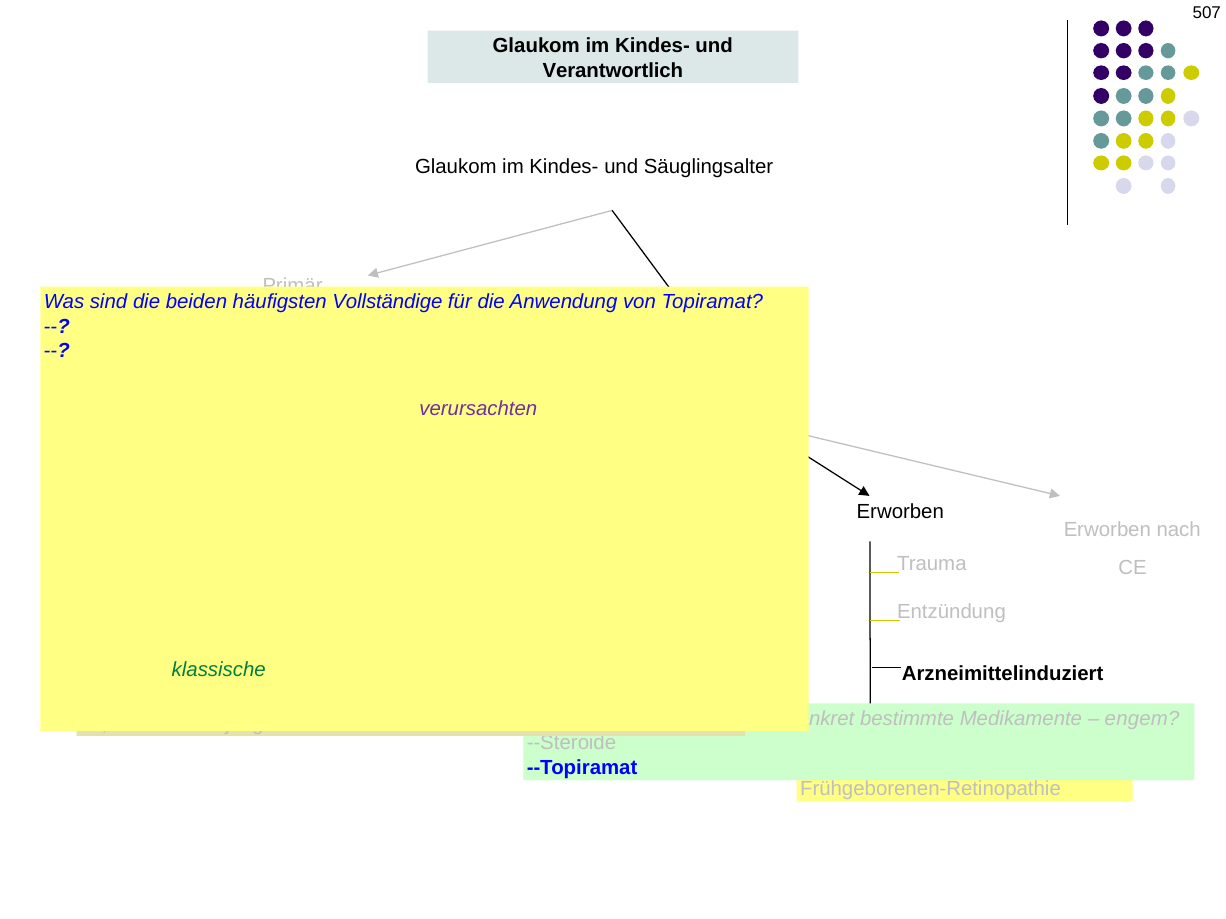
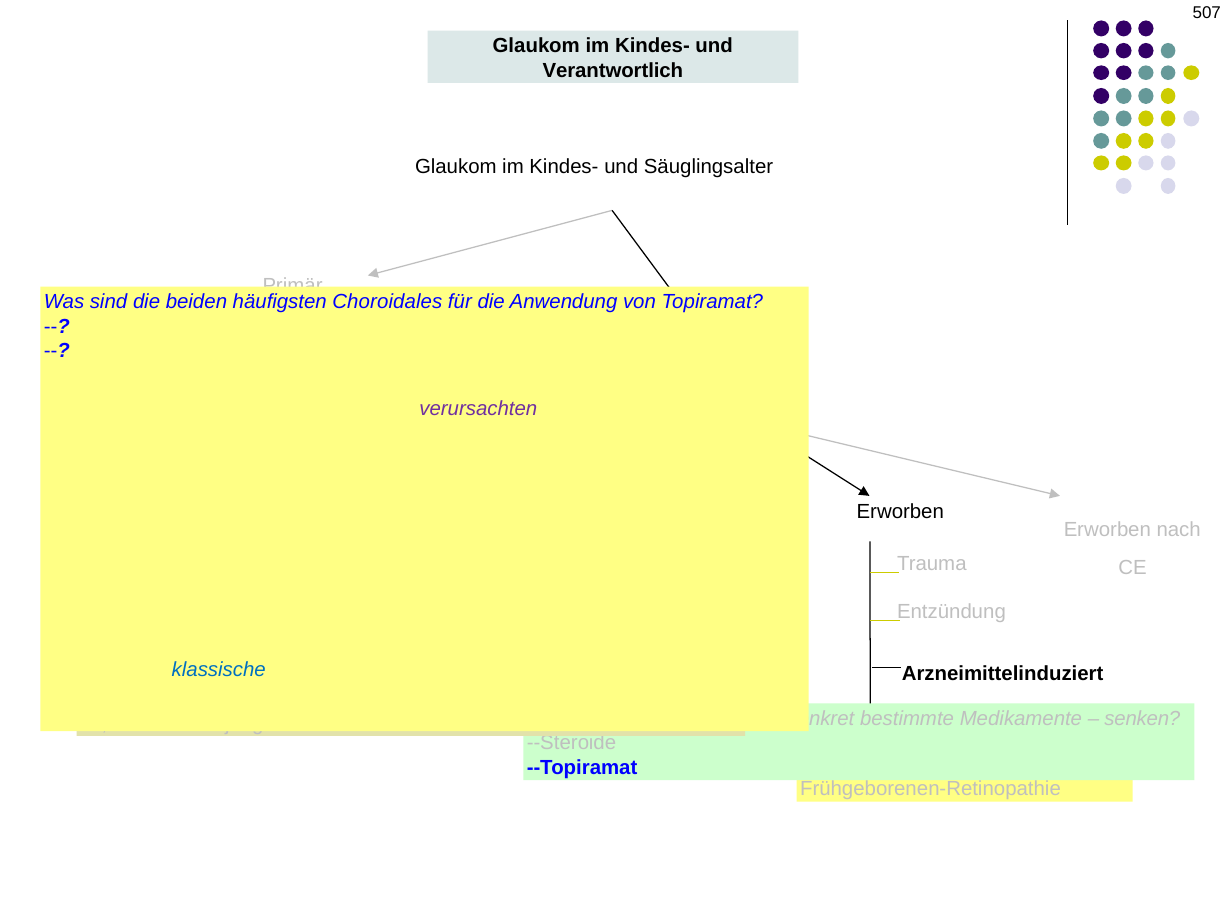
Vollständige: Vollständige -> Choroidales
klassische colour: green -> blue
engem: engem -> senken
